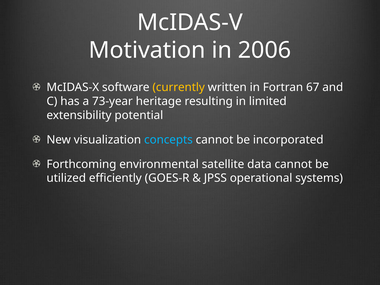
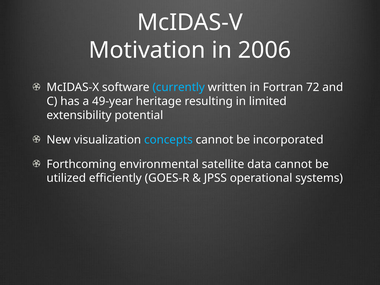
currently colour: yellow -> light blue
67: 67 -> 72
73-year: 73-year -> 49-year
